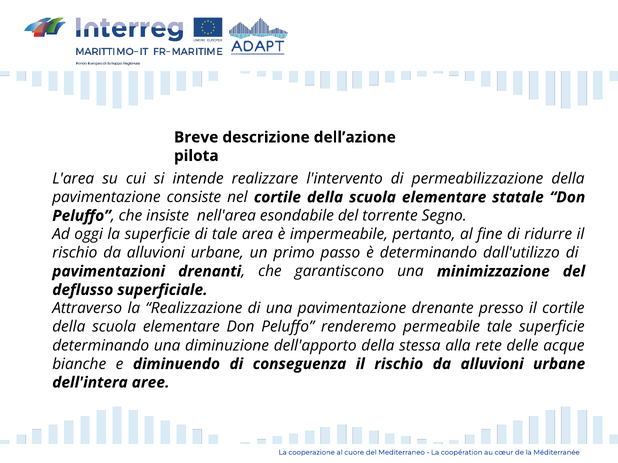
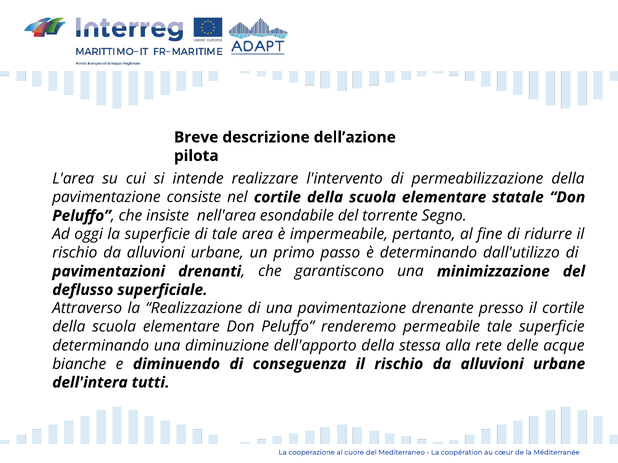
aree: aree -> tutti
